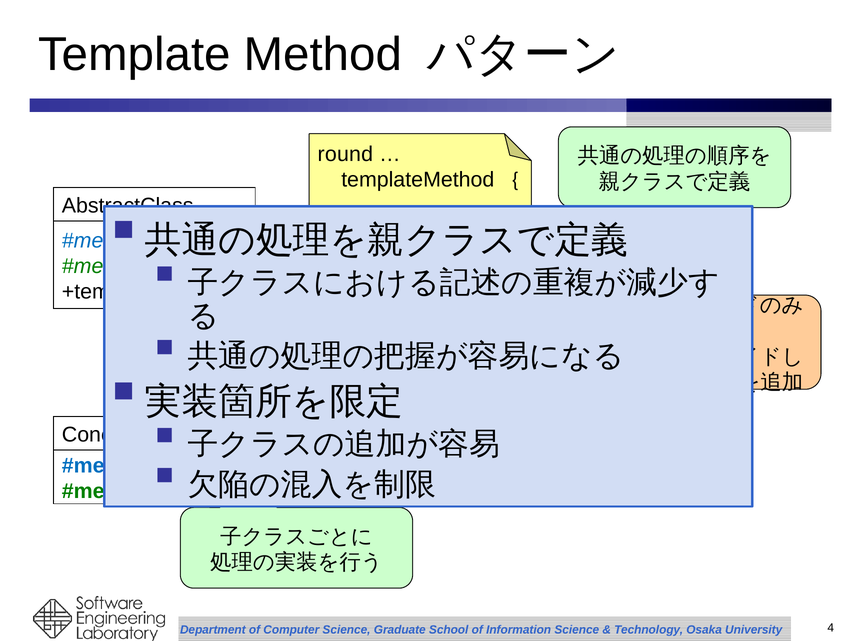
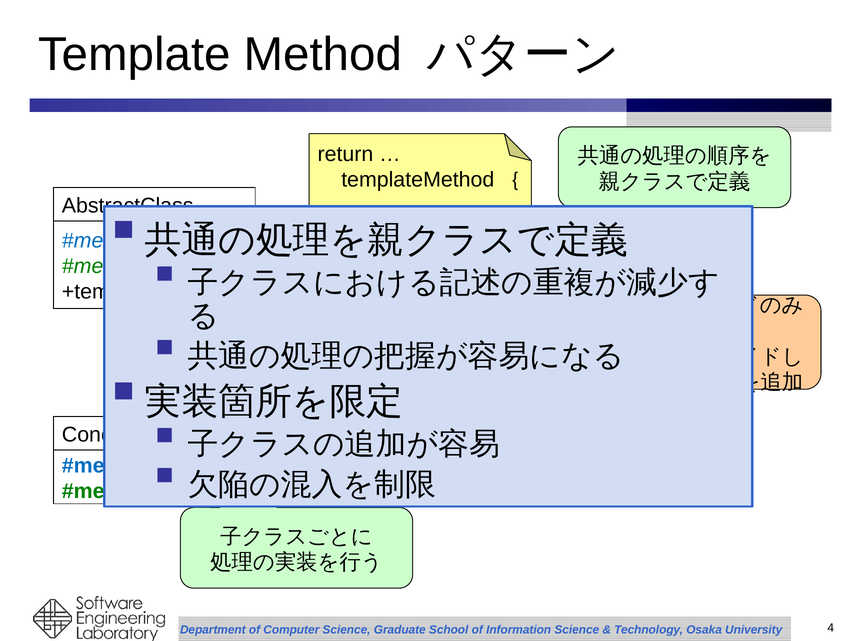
round: round -> return
